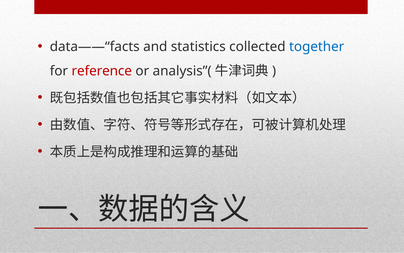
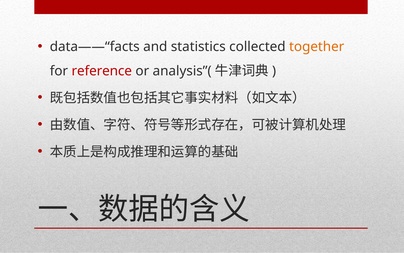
together colour: blue -> orange
